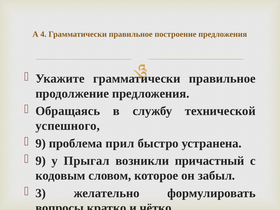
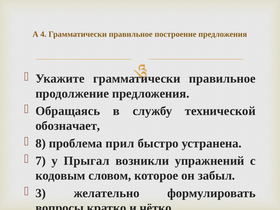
успешного: успешного -> обозначает
9 at (41, 143): 9 -> 8
9 at (41, 161): 9 -> 7
причастный: причастный -> упражнений
